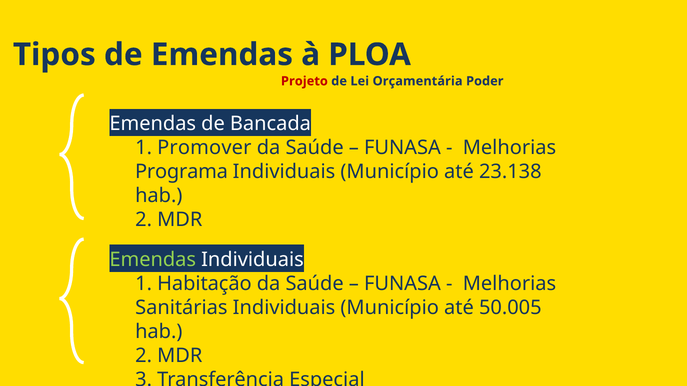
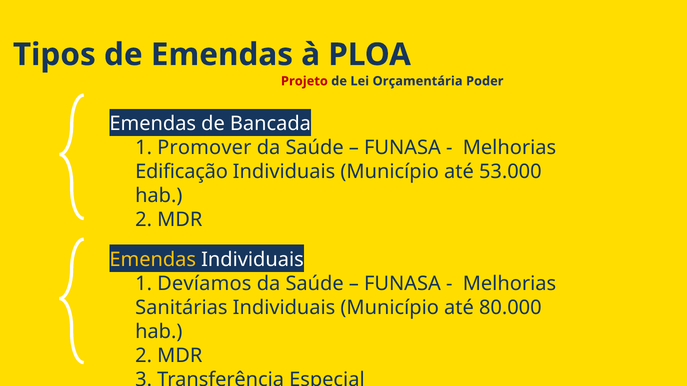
Programa: Programa -> Edificação
23.138: 23.138 -> 53.000
Emendas at (153, 260) colour: light green -> yellow
Habitação: Habitação -> Devíamos
50.005: 50.005 -> 80.000
